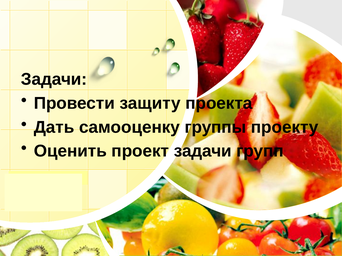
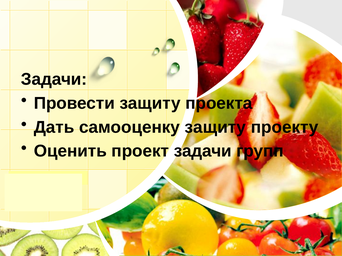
самооценку группы: группы -> защиту
